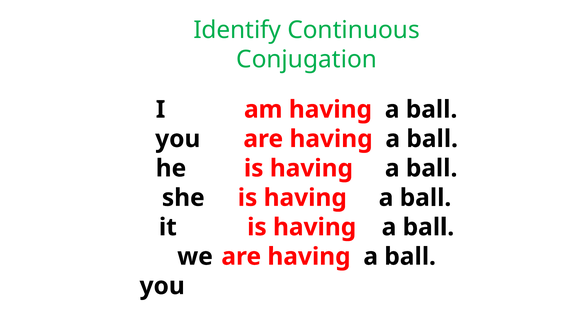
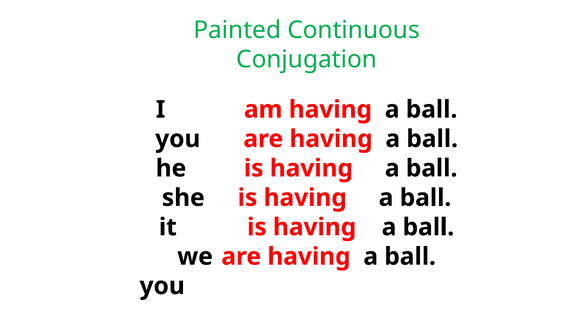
Identify: Identify -> Painted
